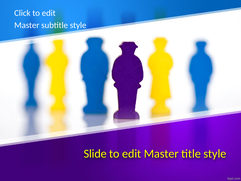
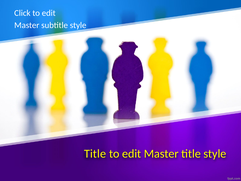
Slide at (95, 154): Slide -> Title
